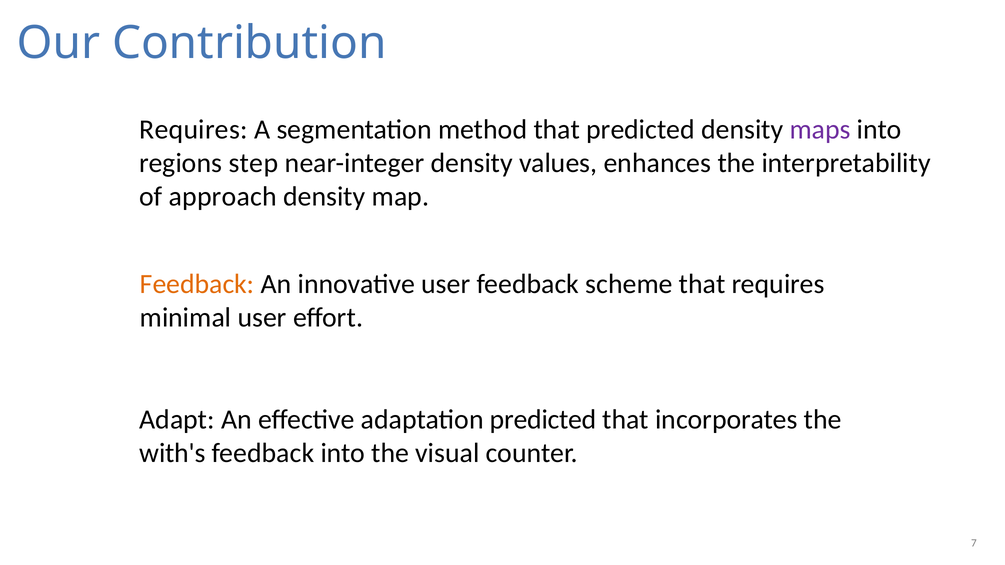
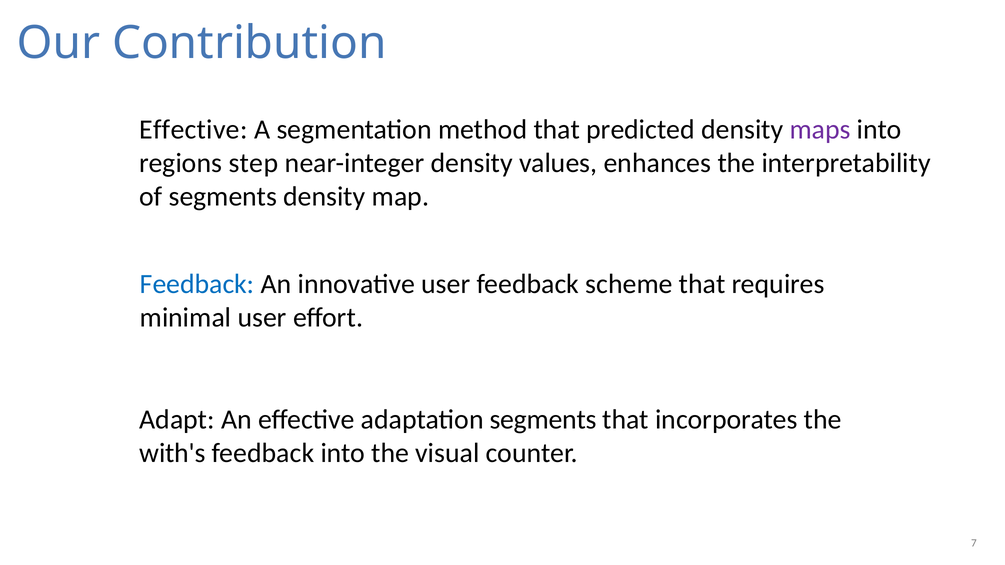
Requires at (193, 130): Requires -> Effective
of approach: approach -> segments
Feedback at (197, 284) colour: orange -> blue
adaptation predicted: predicted -> segments
